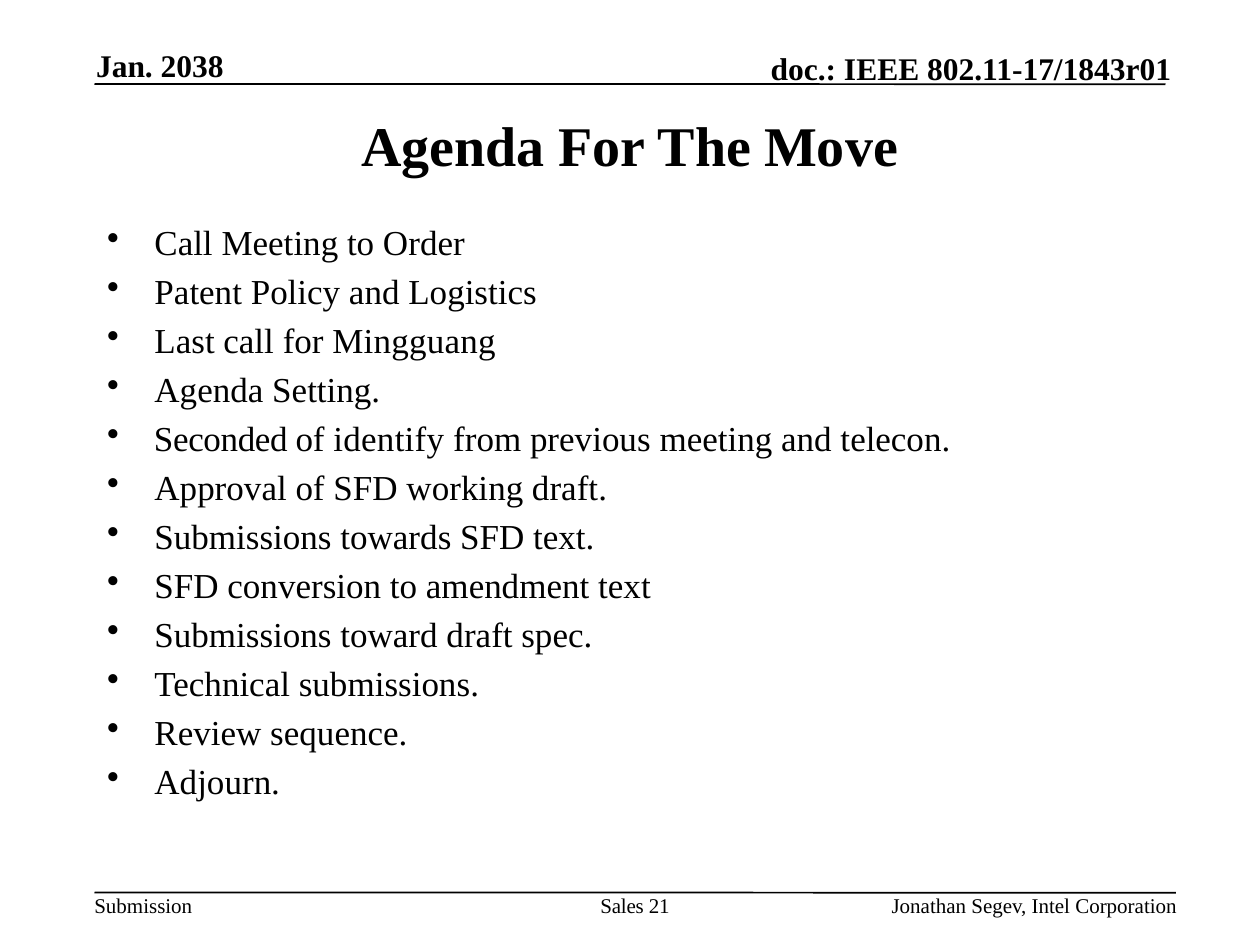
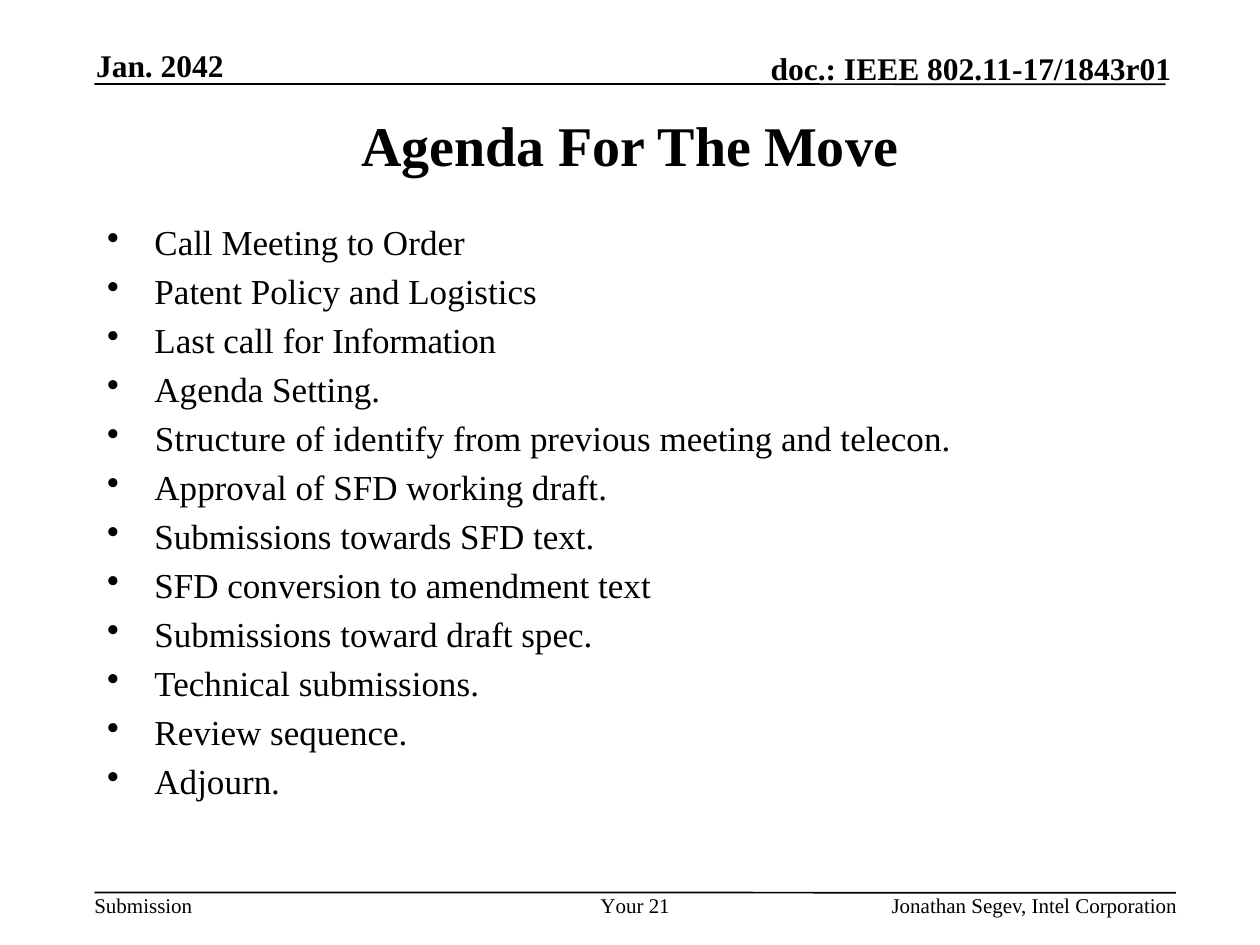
2038: 2038 -> 2042
Mingguang: Mingguang -> Information
Seconded: Seconded -> Structure
Sales: Sales -> Your
